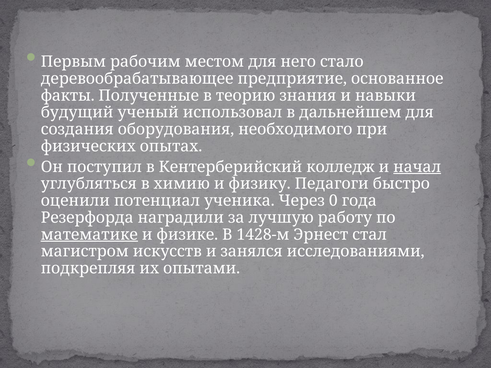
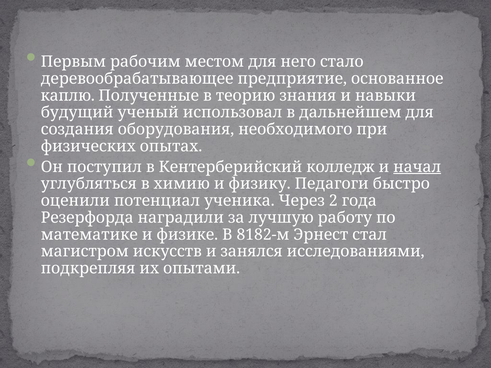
факты: факты -> каплю
0: 0 -> 2
математике underline: present -> none
1428-м: 1428-м -> 8182-м
